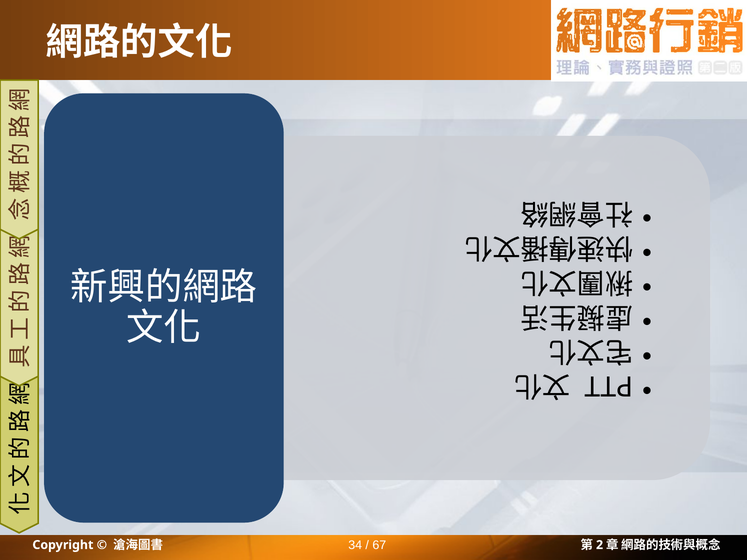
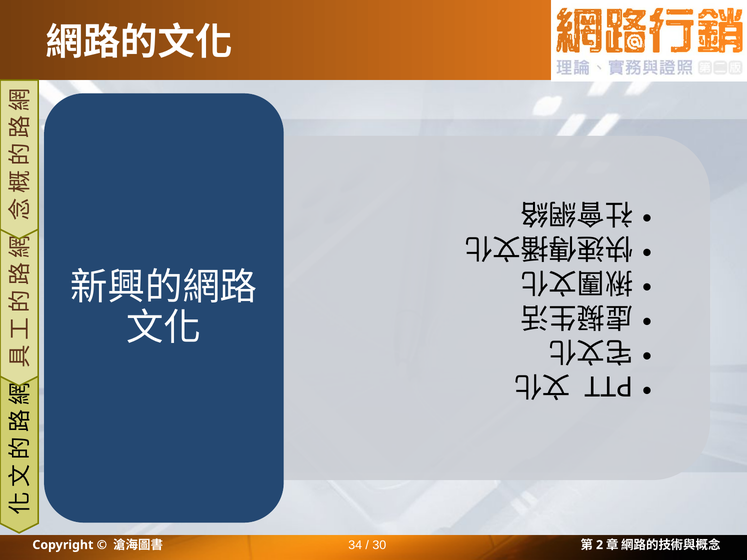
67: 67 -> 30
